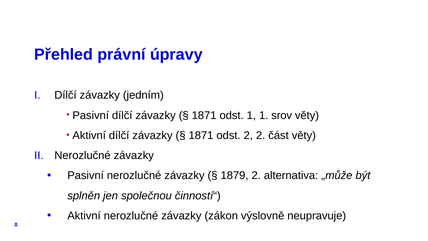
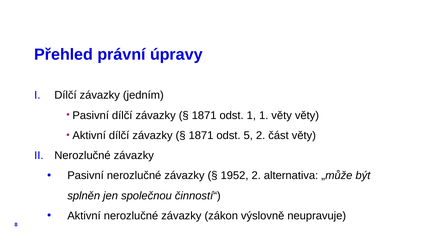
1 srov: srov -> věty
odst 2: 2 -> 5
1879: 1879 -> 1952
